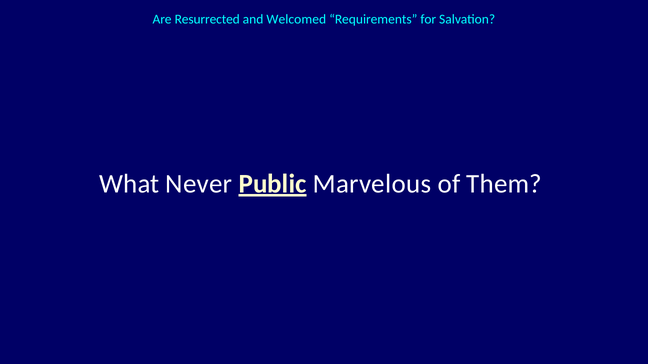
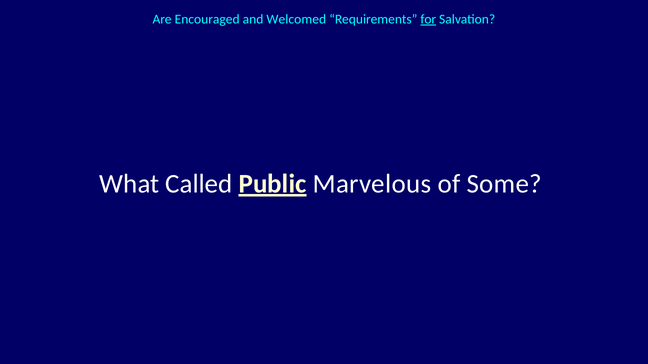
Resurrected: Resurrected -> Encouraged
for underline: none -> present
Never: Never -> Called
Them: Them -> Some
